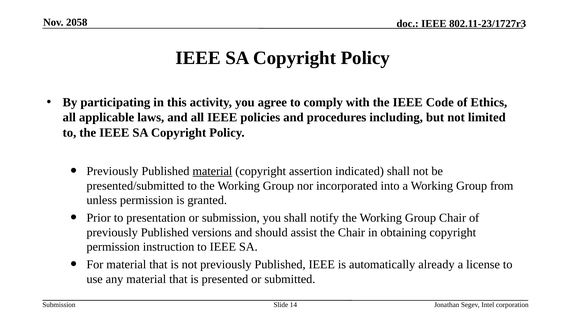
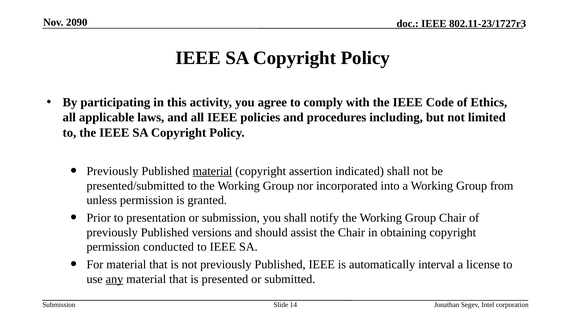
2058: 2058 -> 2090
instruction: instruction -> conducted
already: already -> interval
any underline: none -> present
